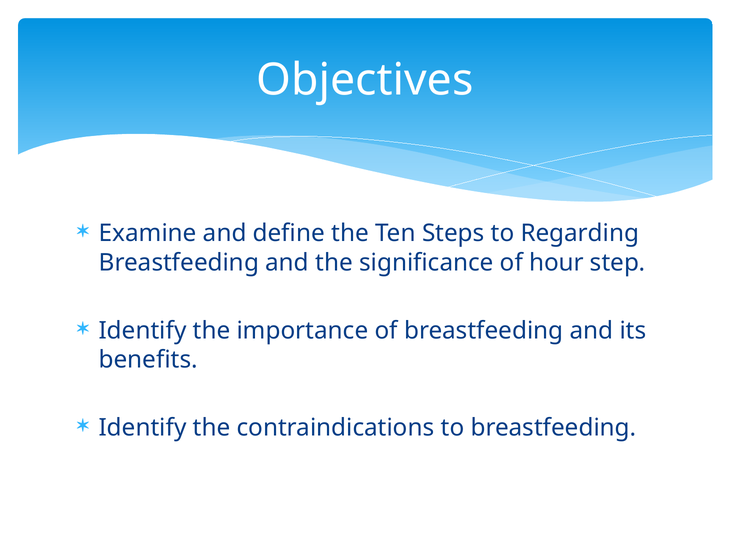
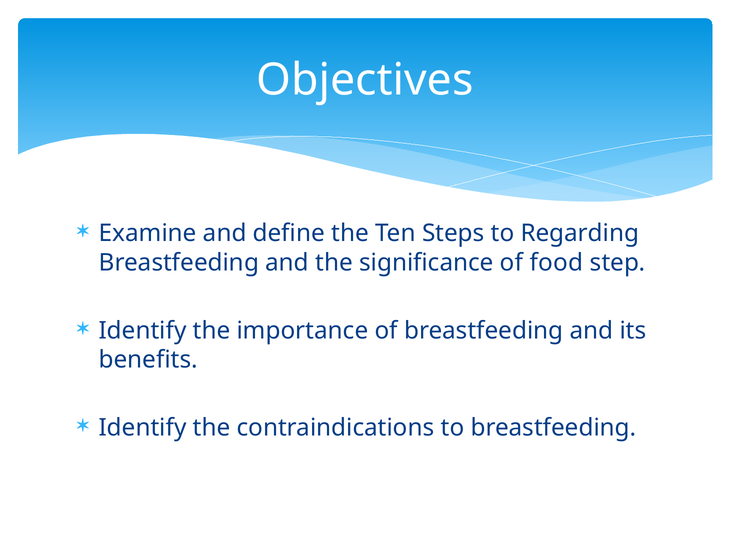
hour: hour -> food
